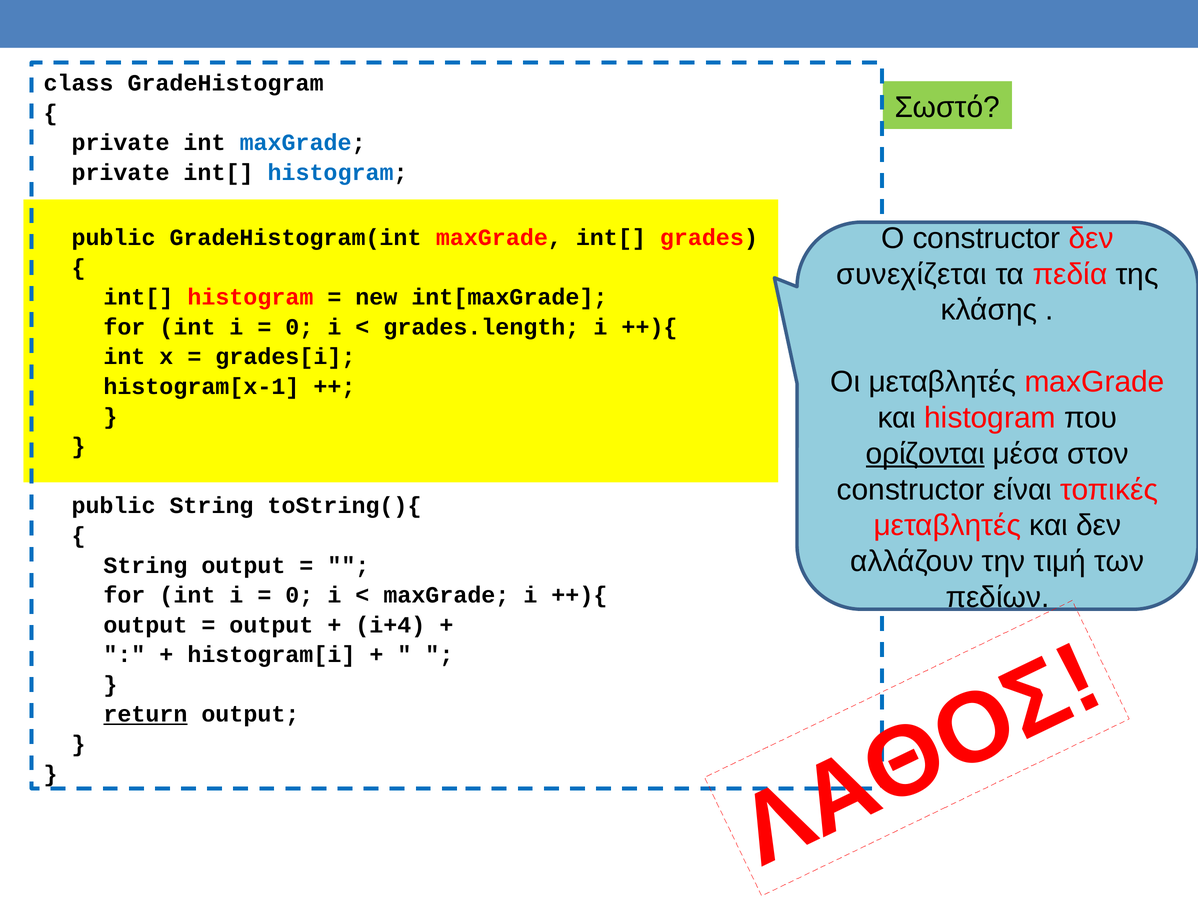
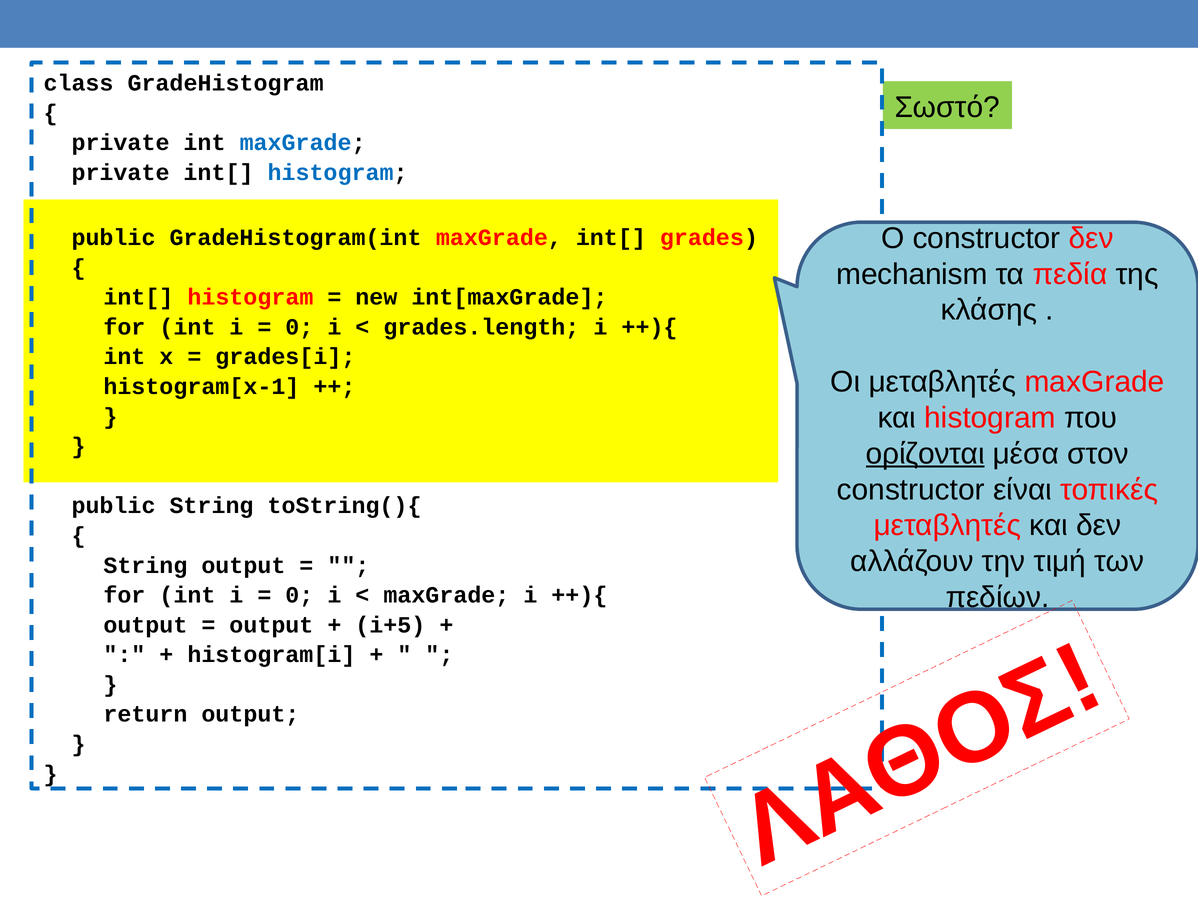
συνεχίζεται: συνεχίζεται -> mechanism
i+4: i+4 -> i+5
return underline: present -> none
